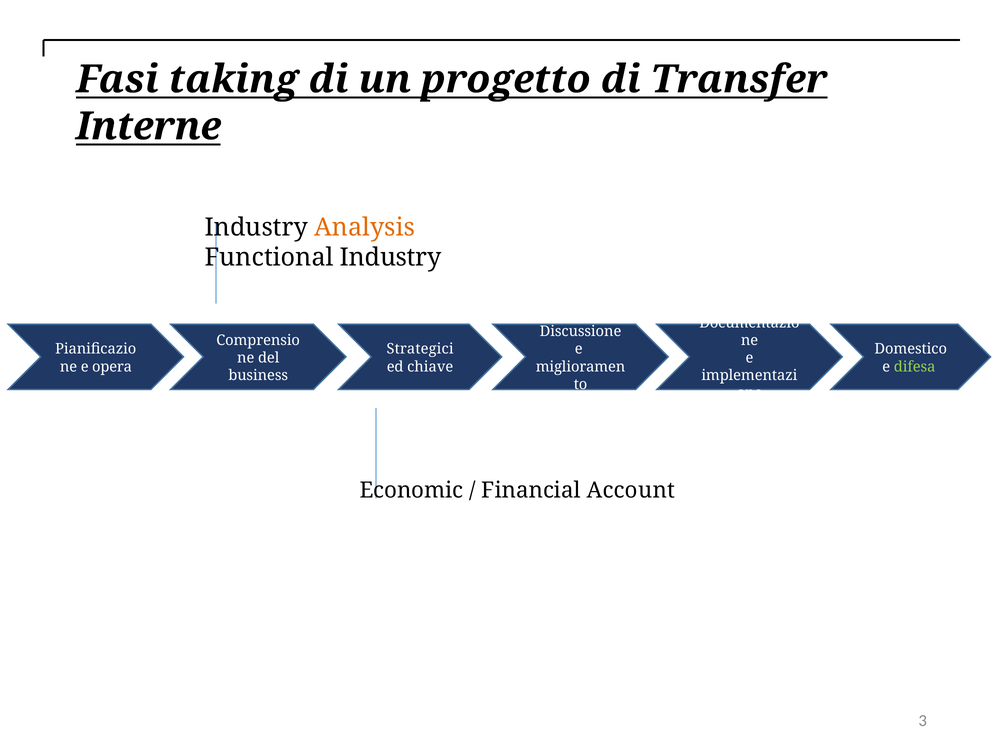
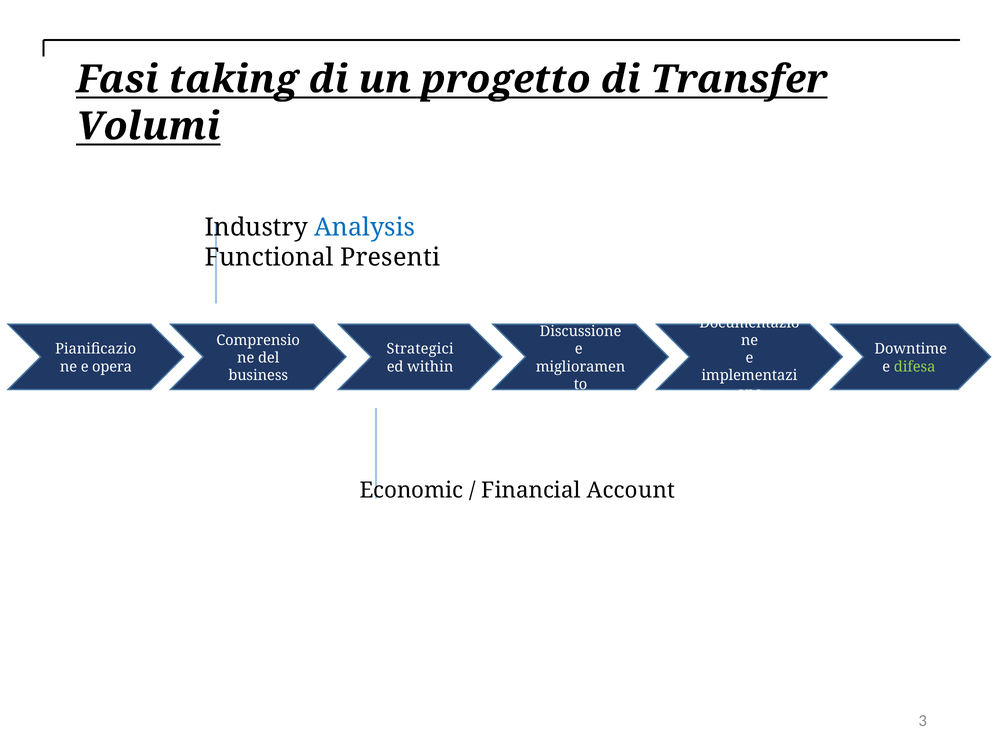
Interne: Interne -> Volumi
Analysis colour: orange -> blue
Functional Industry: Industry -> Presenti
Domestico: Domestico -> Downtime
chiave: chiave -> within
